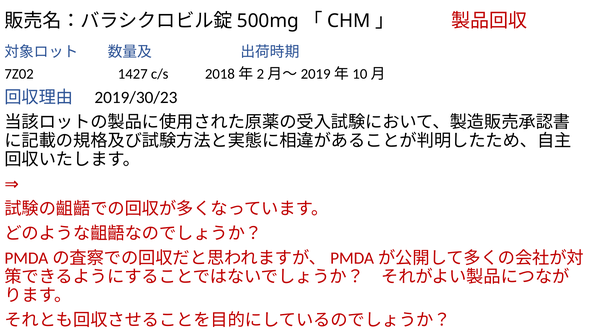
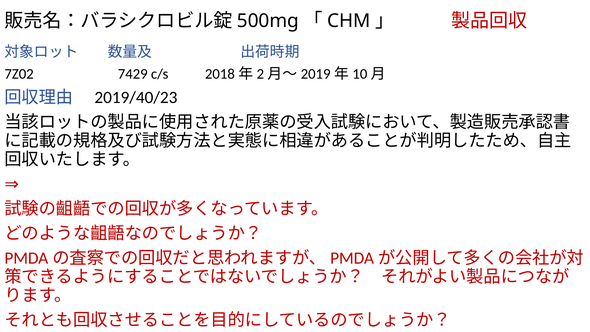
1427: 1427 -> 7429
2019/30/23: 2019/30/23 -> 2019/40/23
